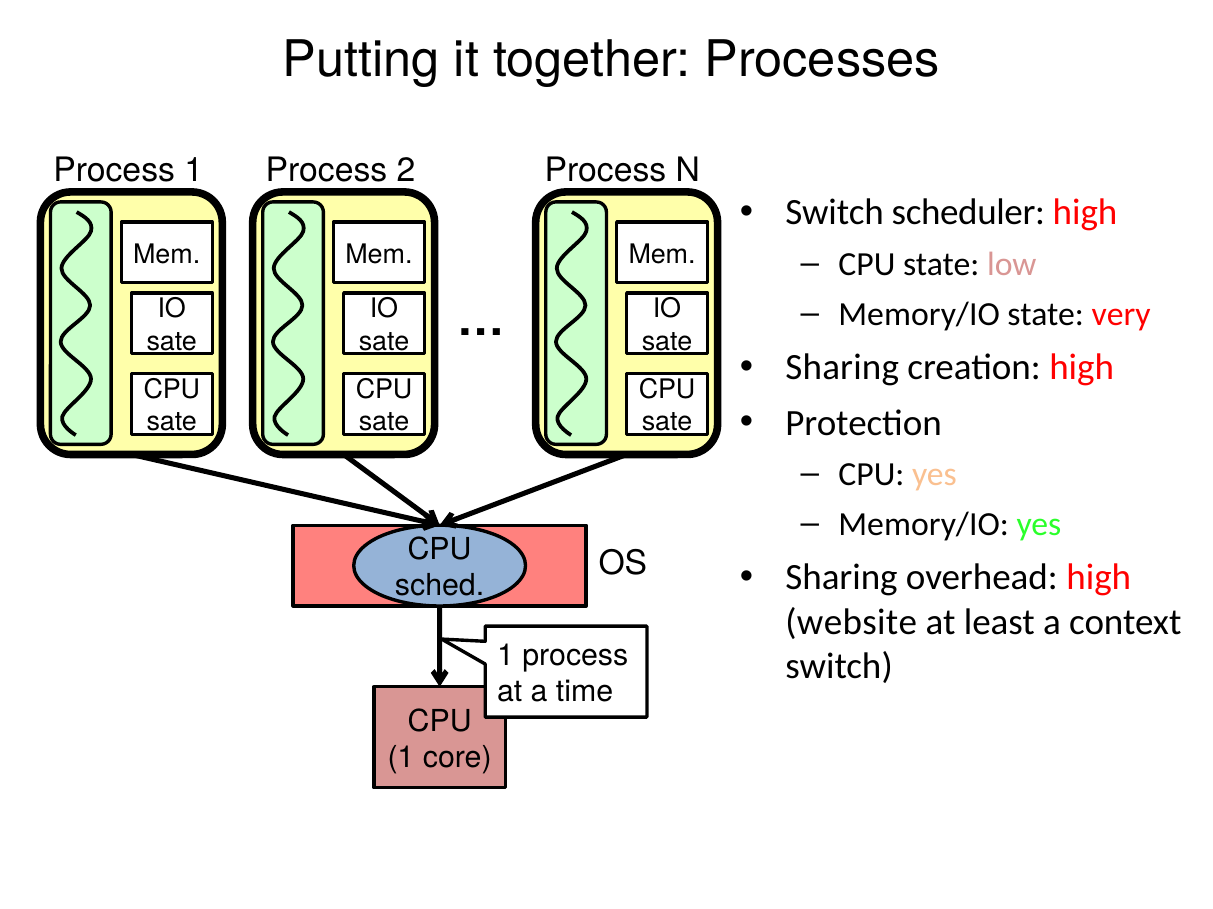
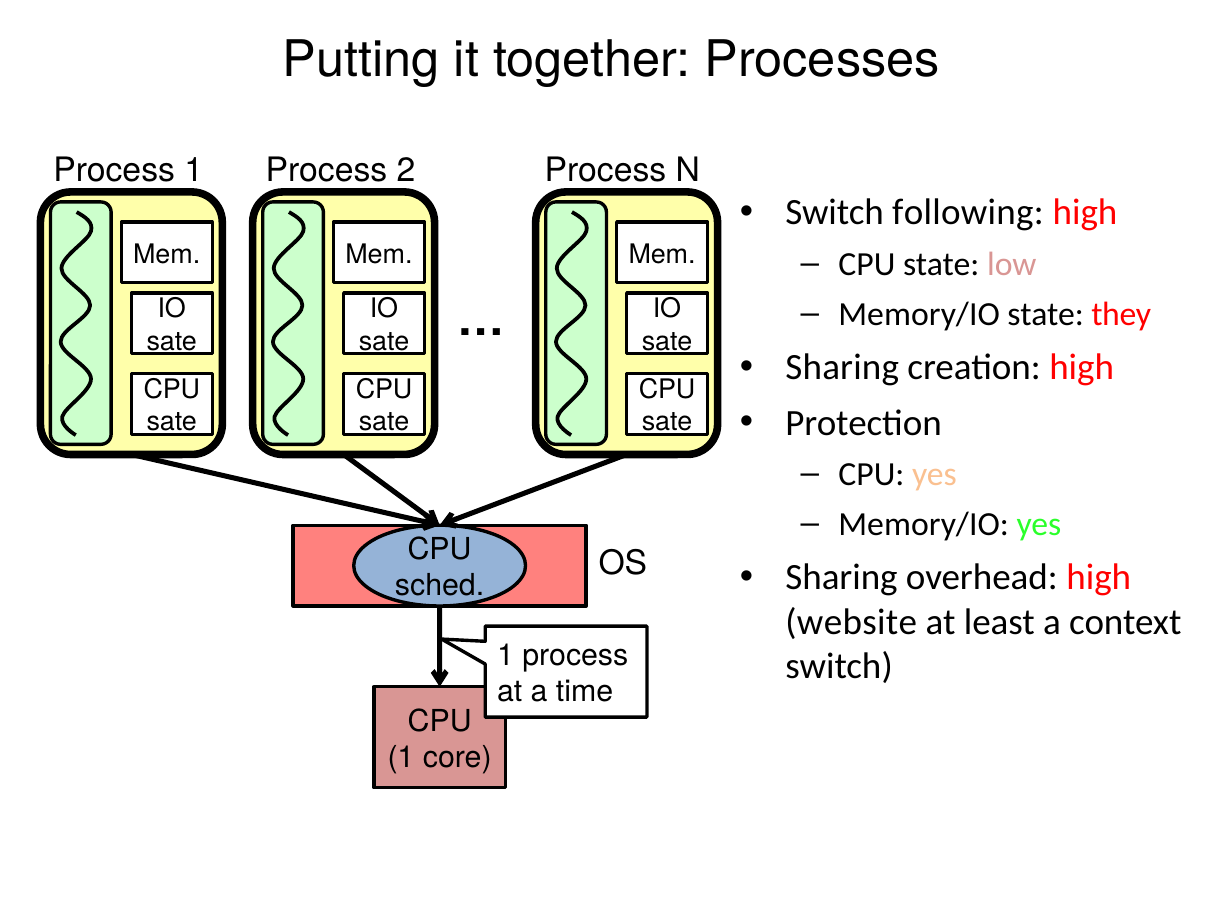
scheduler: scheduler -> following
very: very -> they
